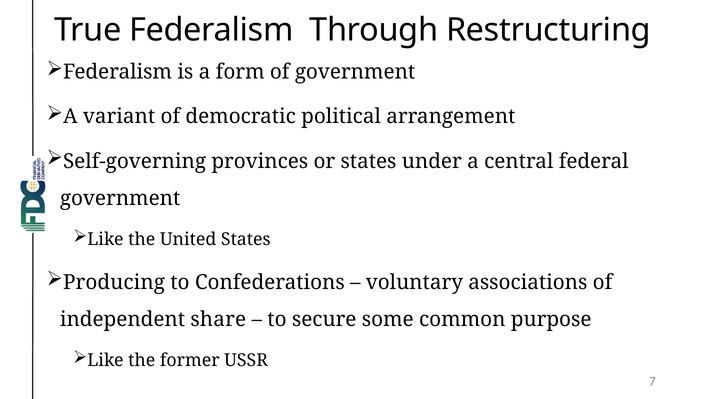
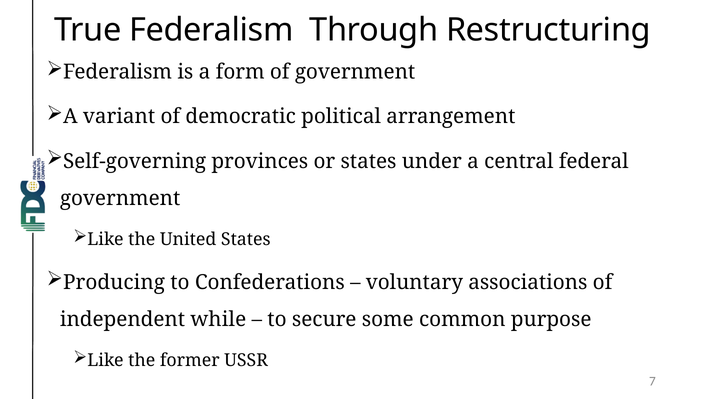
share: share -> while
